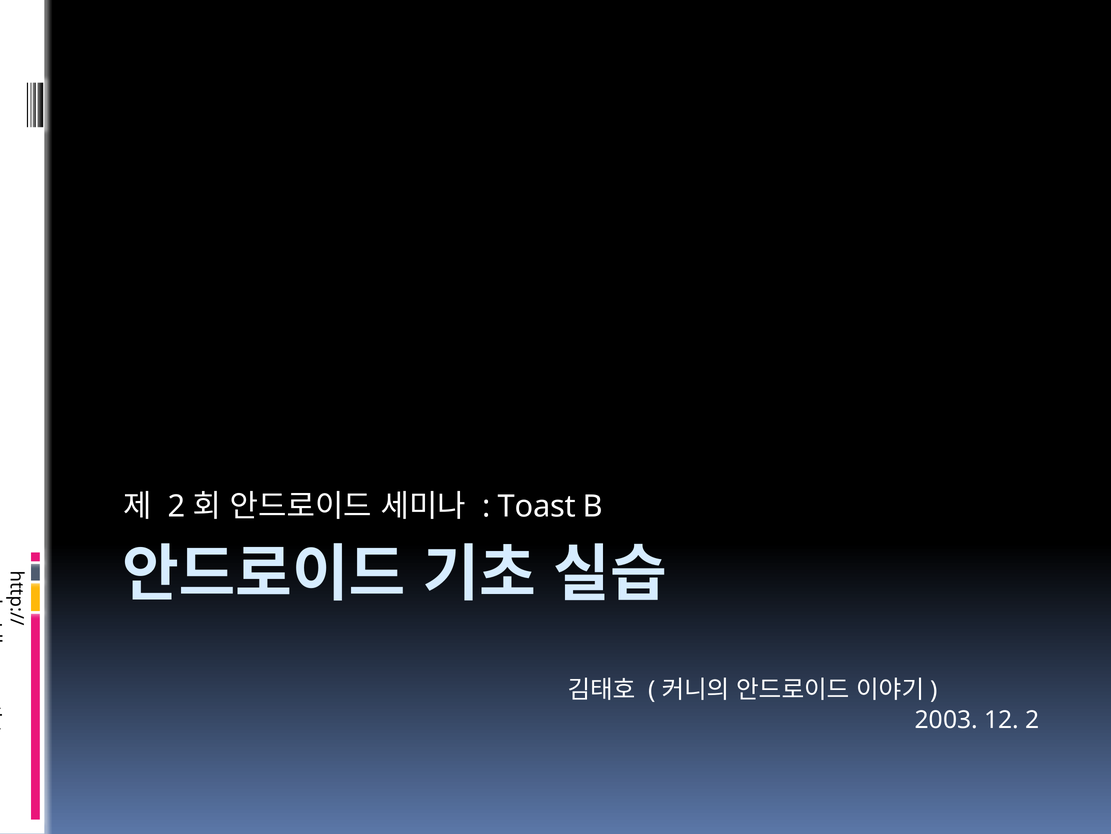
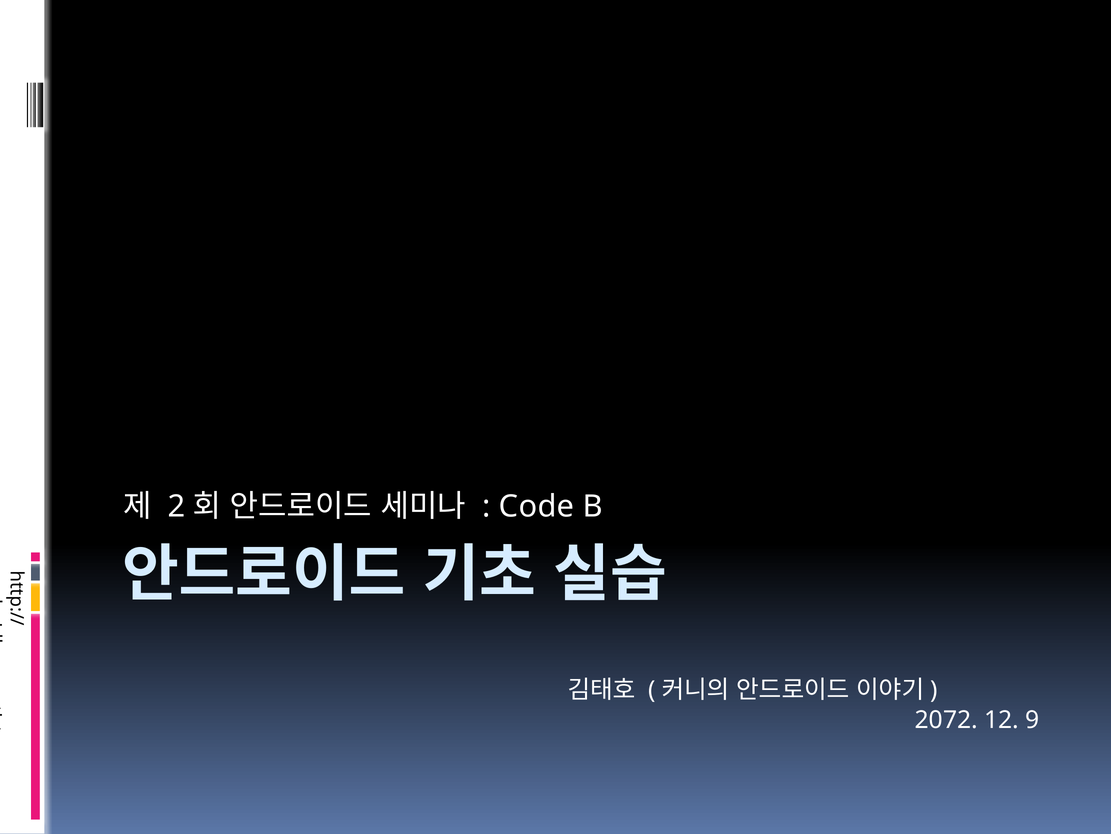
Toast: Toast -> Code
2003: 2003 -> 2072
12 2: 2 -> 9
